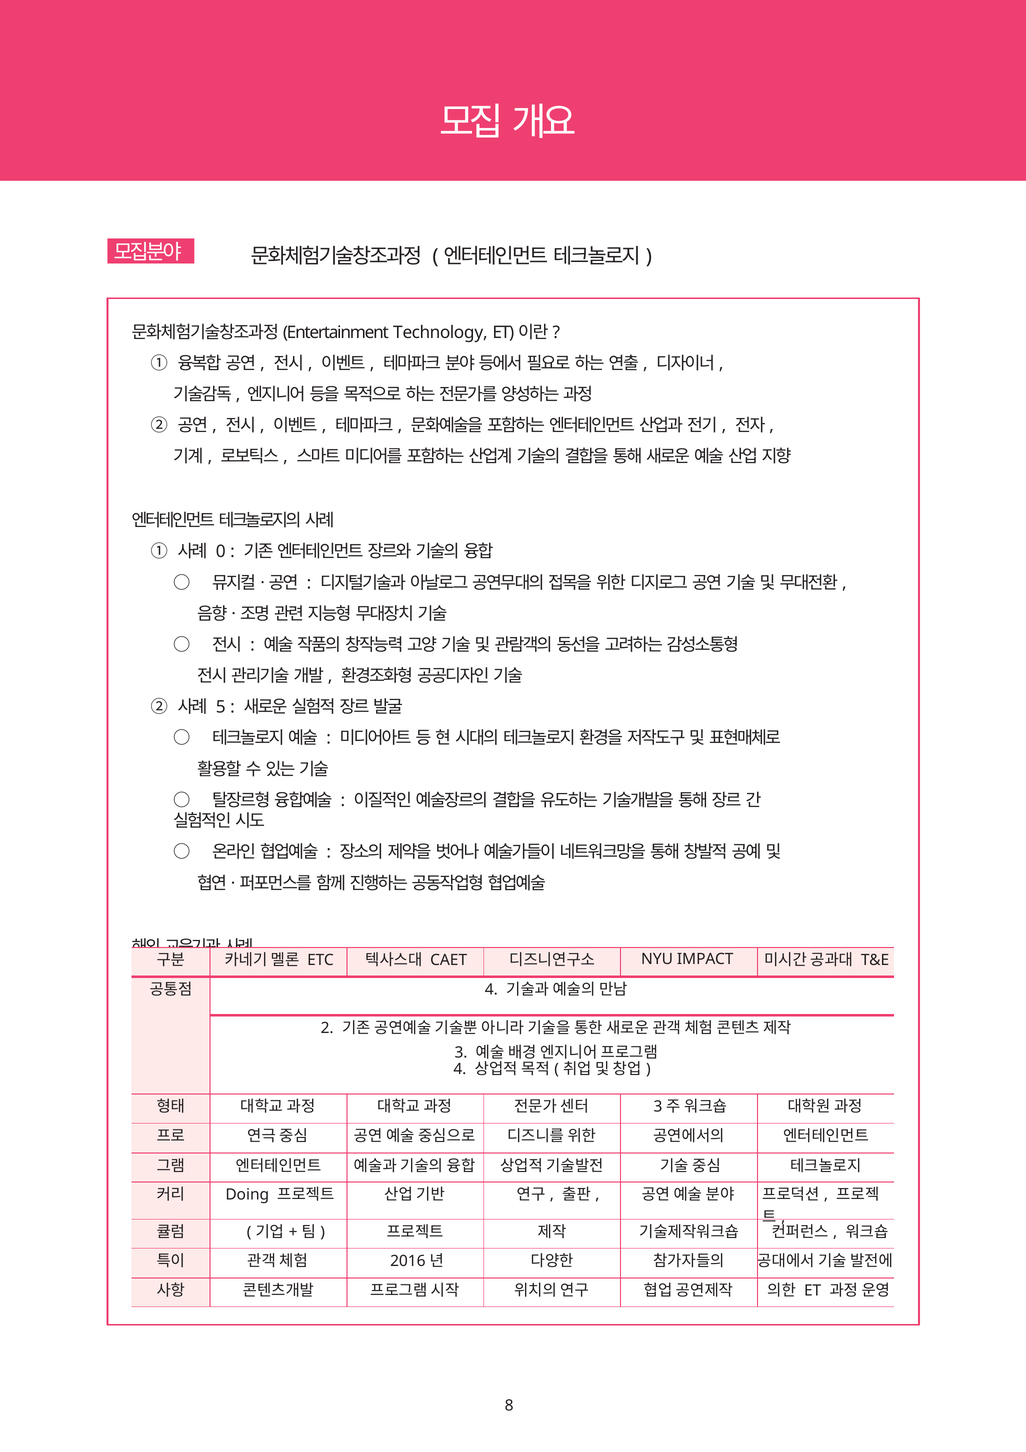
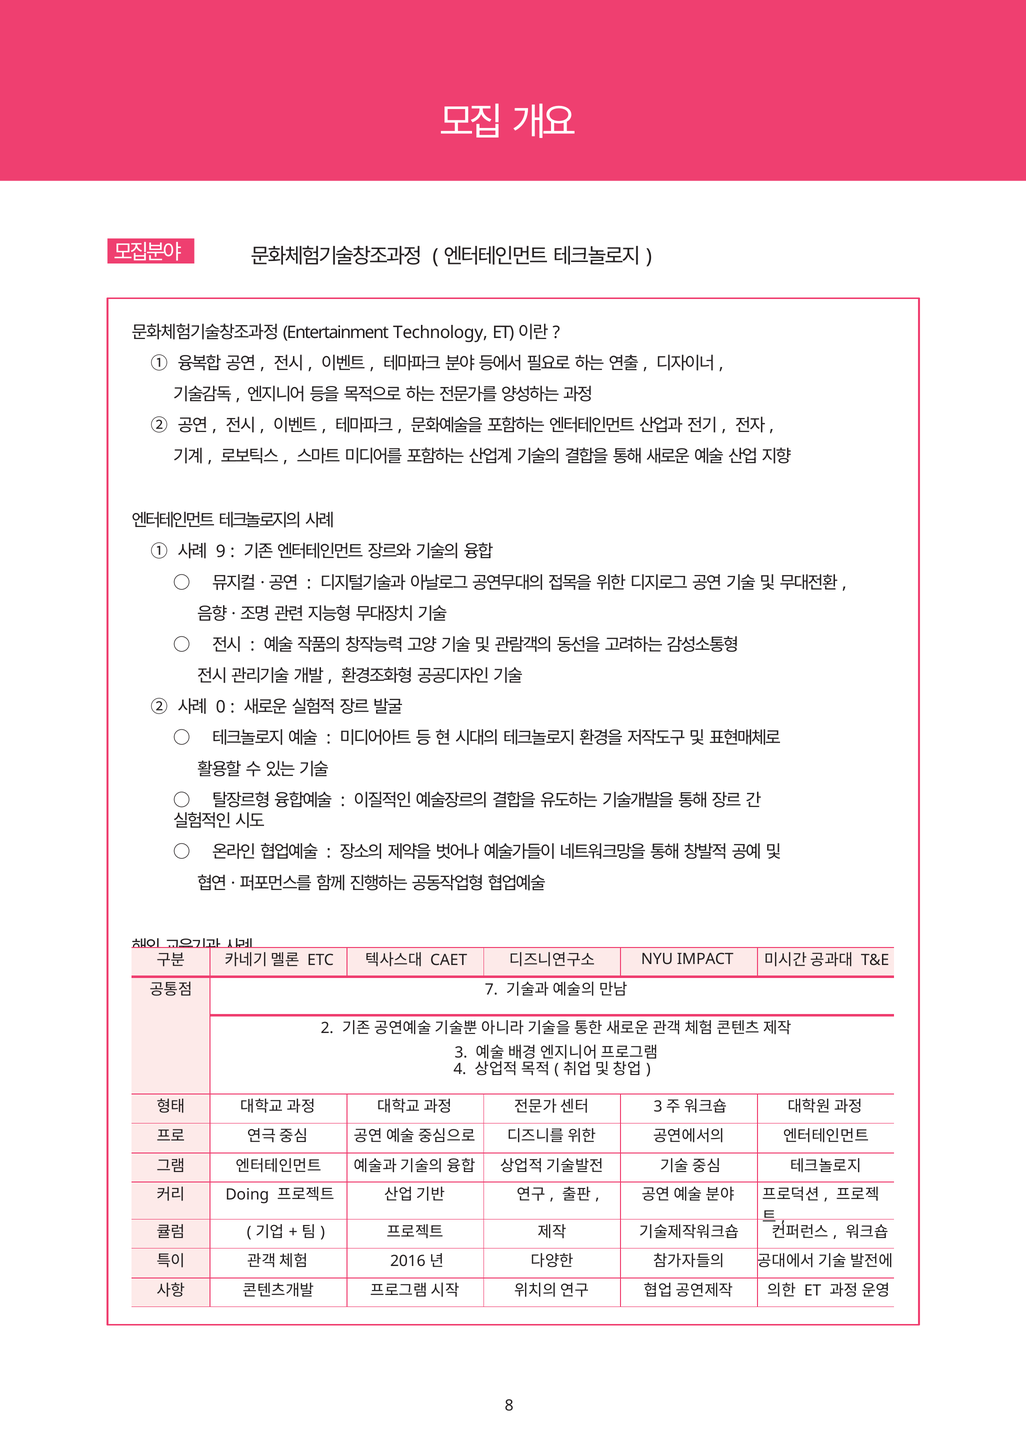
0: 0 -> 9
5: 5 -> 0
4 at (491, 990): 4 -> 7
